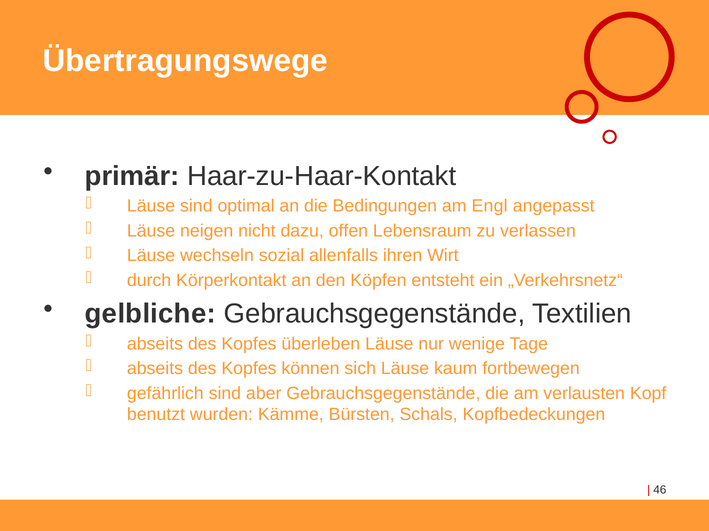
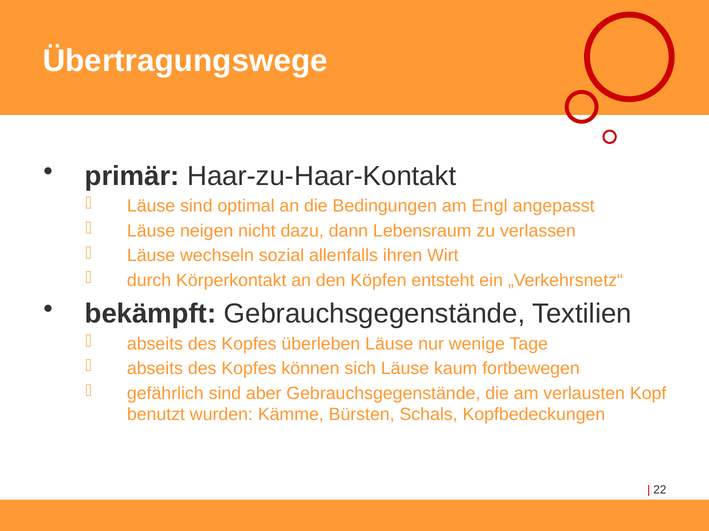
offen: offen -> dann
gelbliche: gelbliche -> bekämpft
46: 46 -> 22
